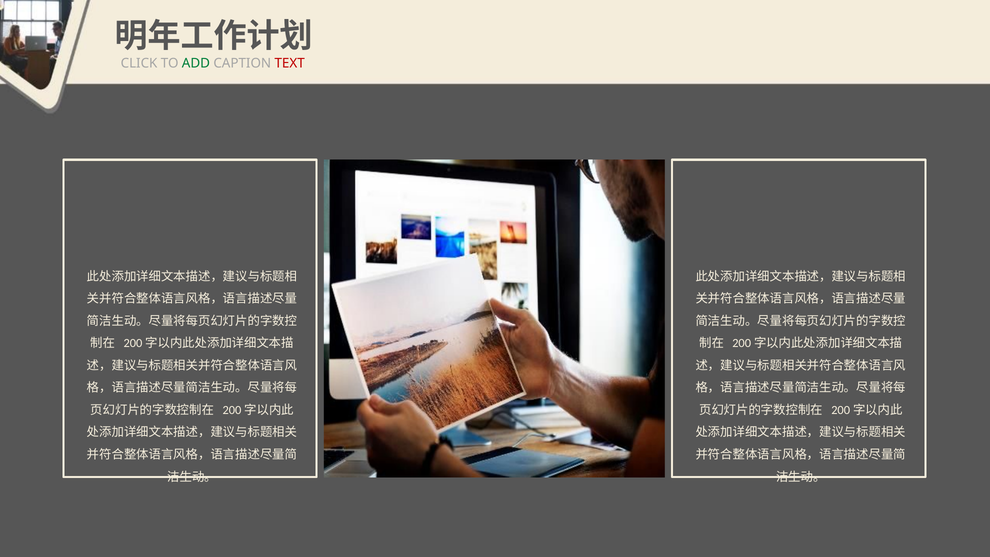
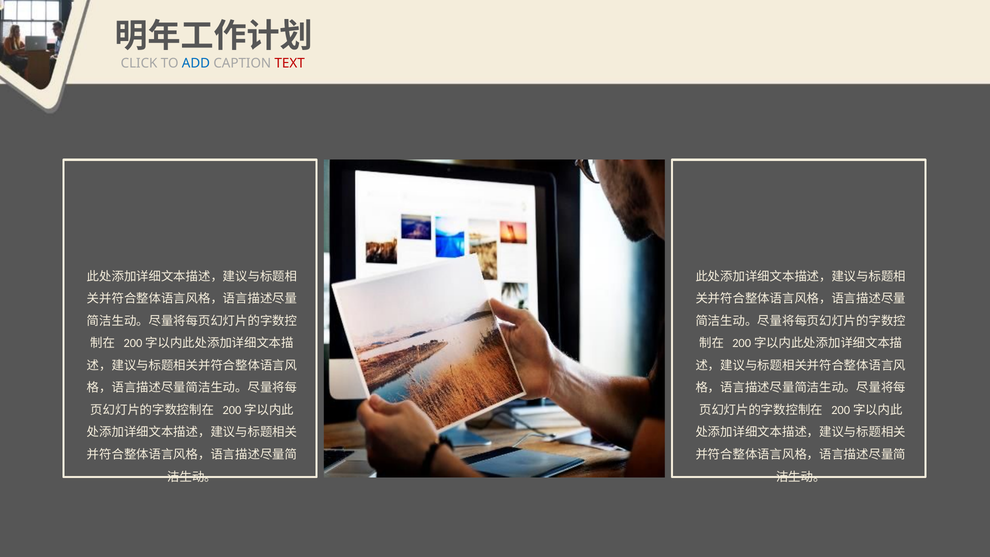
ADD colour: green -> blue
